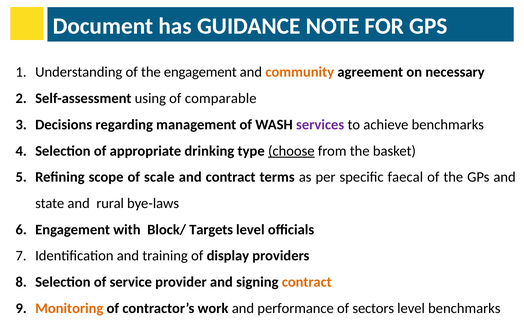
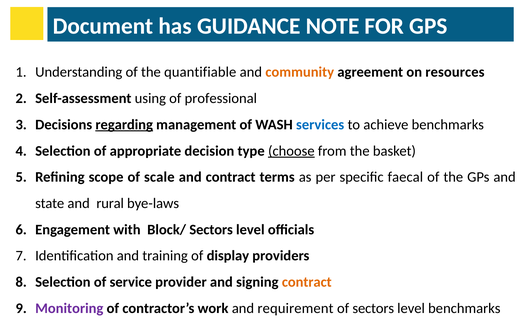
the engagement: engagement -> quantifiable
necessary: necessary -> resources
comparable: comparable -> professional
regarding underline: none -> present
services colour: purple -> blue
drinking: drinking -> decision
Block/ Targets: Targets -> Sectors
Monitoring colour: orange -> purple
performance: performance -> requirement
